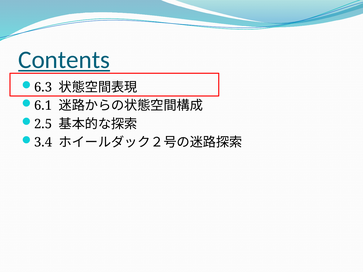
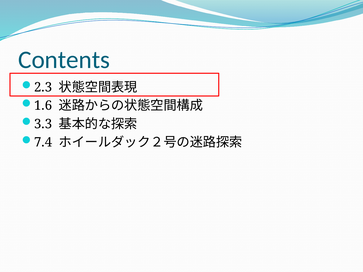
Contents underline: present -> none
6.3: 6.3 -> 2.3
6.1: 6.1 -> 1.6
2.5: 2.5 -> 3.3
3.4: 3.4 -> 7.4
